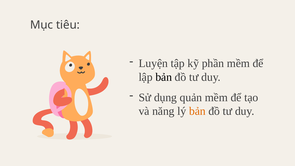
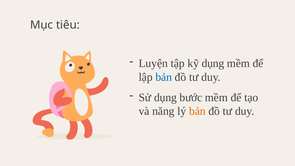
kỹ phần: phần -> dụng
bản at (164, 77) colour: black -> blue
quản: quản -> bước
